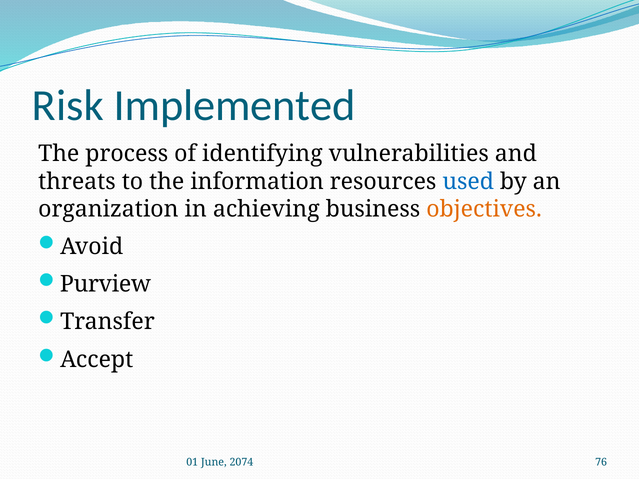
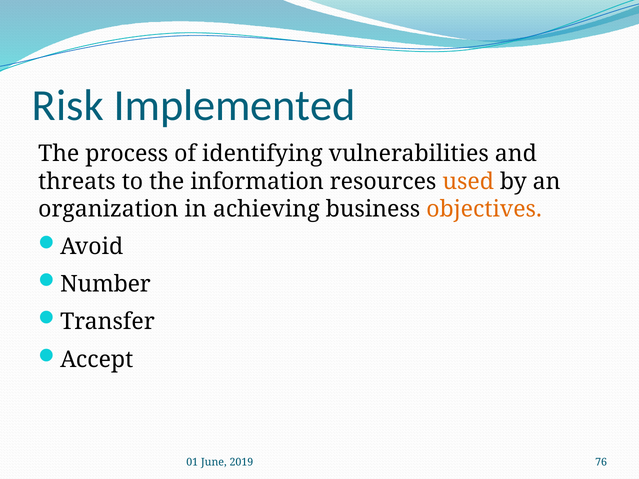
used colour: blue -> orange
Purview: Purview -> Number
2074: 2074 -> 2019
